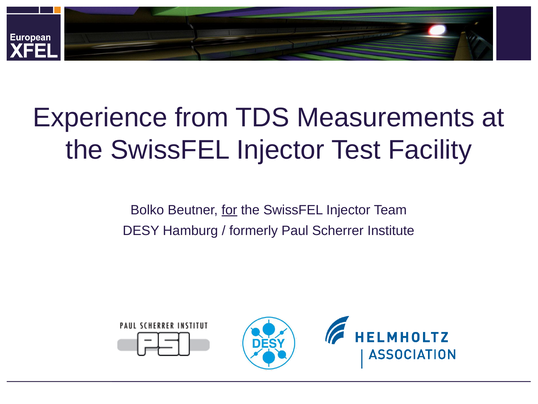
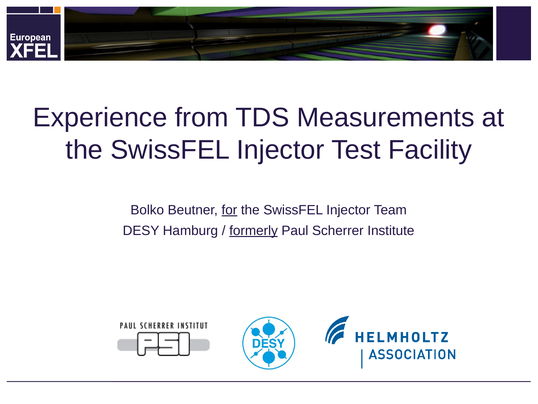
formerly underline: none -> present
